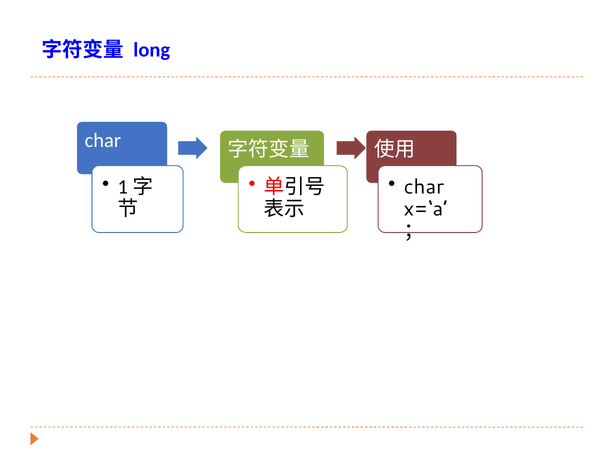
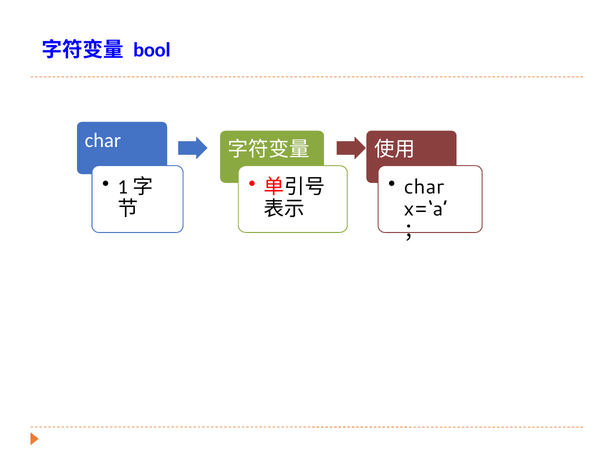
long: long -> bool
